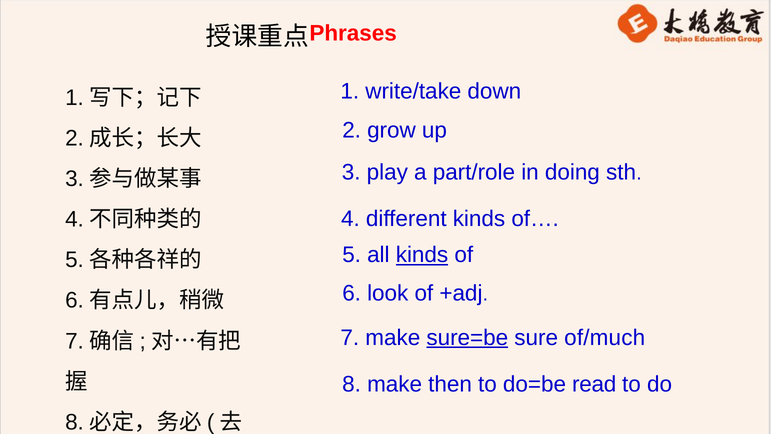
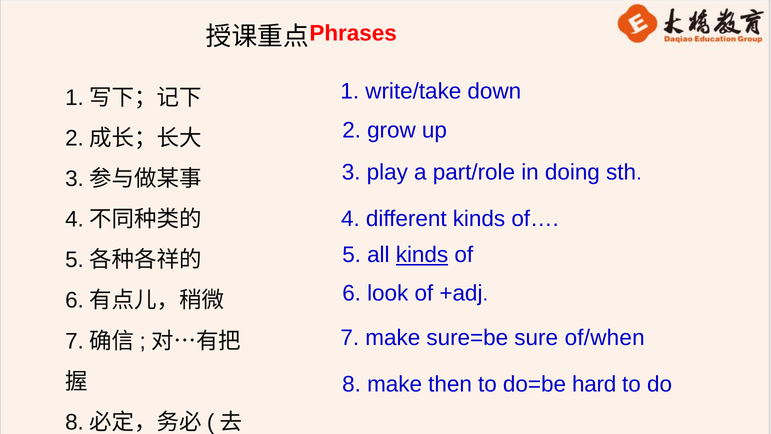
sure=be underline: present -> none
of/much: of/much -> of/when
read: read -> hard
